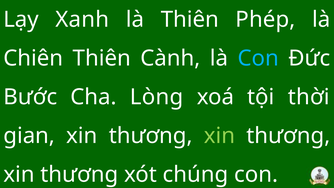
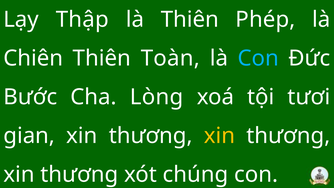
Xanh: Xanh -> Thập
Cành: Cành -> Toàn
thời: thời -> tươi
xin at (220, 136) colour: light green -> yellow
